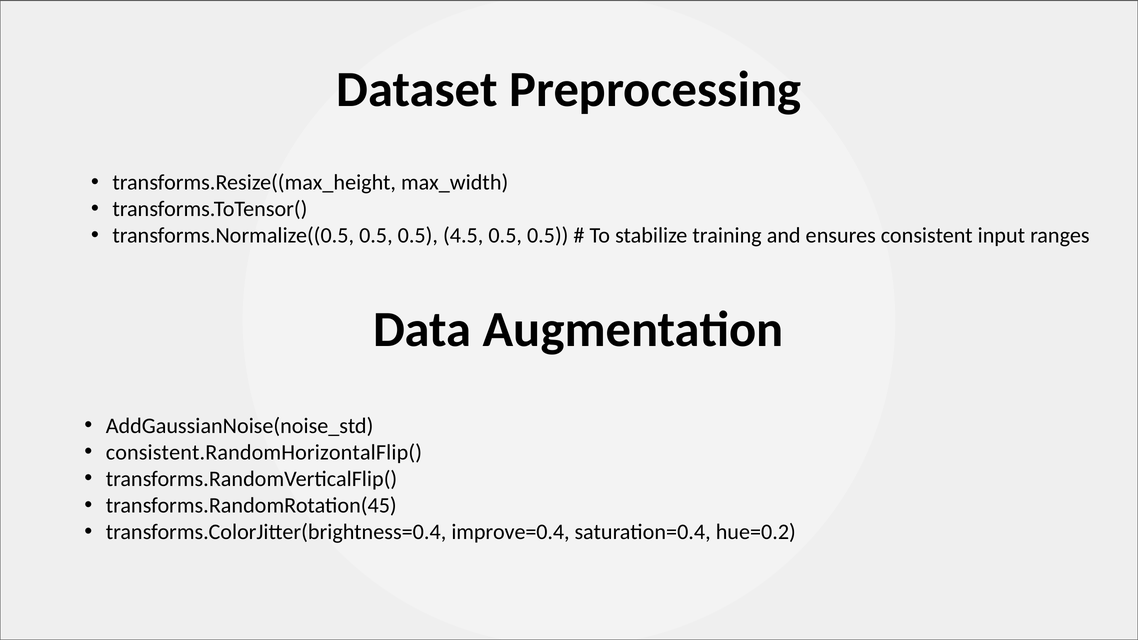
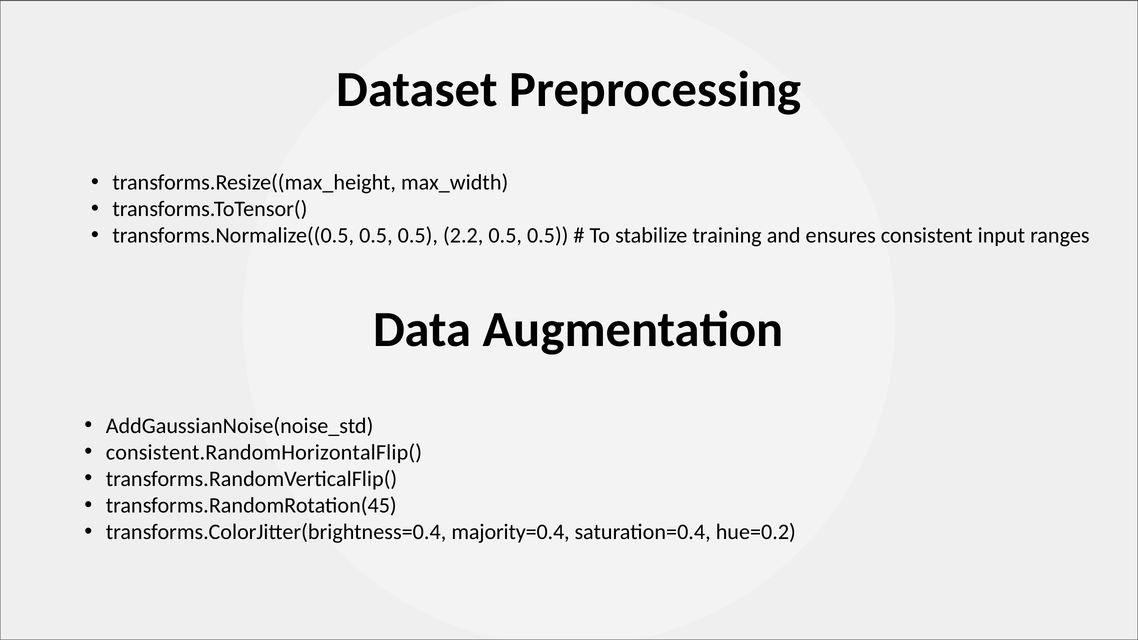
4.5: 4.5 -> 2.2
improve=0.4: improve=0.4 -> majority=0.4
